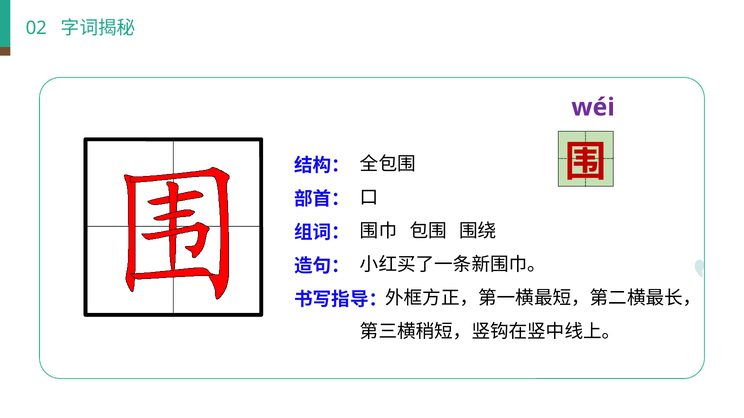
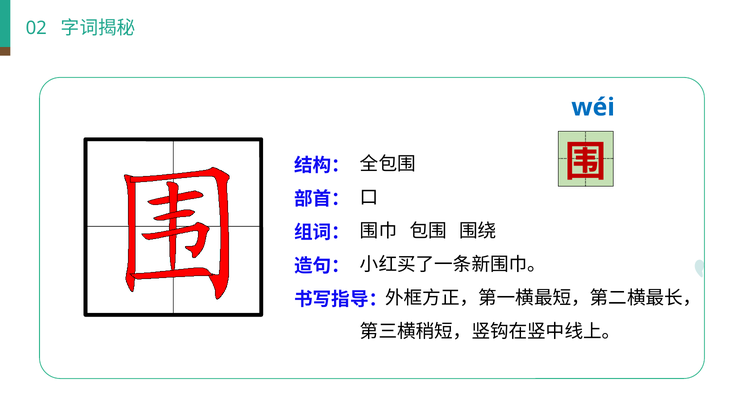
wéi colour: purple -> blue
